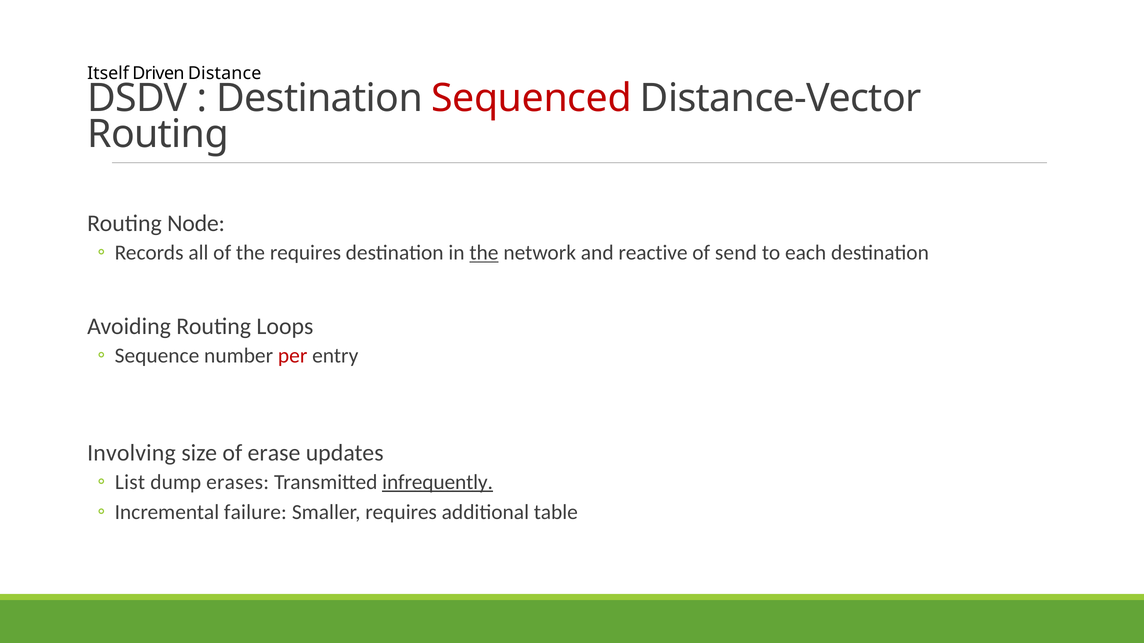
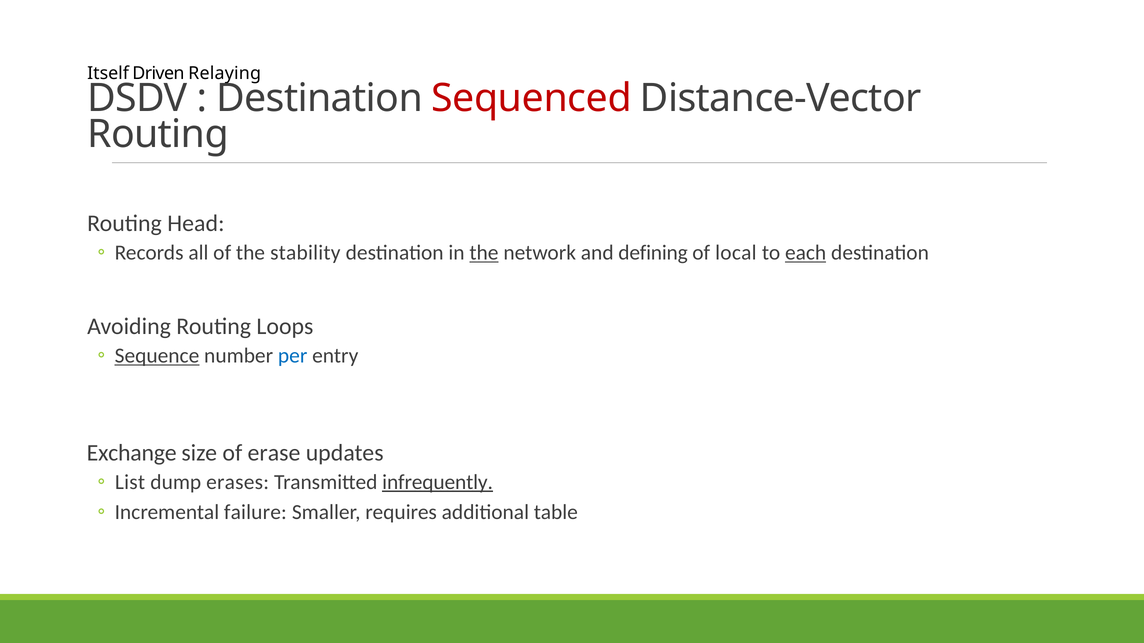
Distance: Distance -> Relaying
Node: Node -> Head
the requires: requires -> stability
reactive: reactive -> defining
send: send -> local
each underline: none -> present
Sequence underline: none -> present
per colour: red -> blue
Involving: Involving -> Exchange
